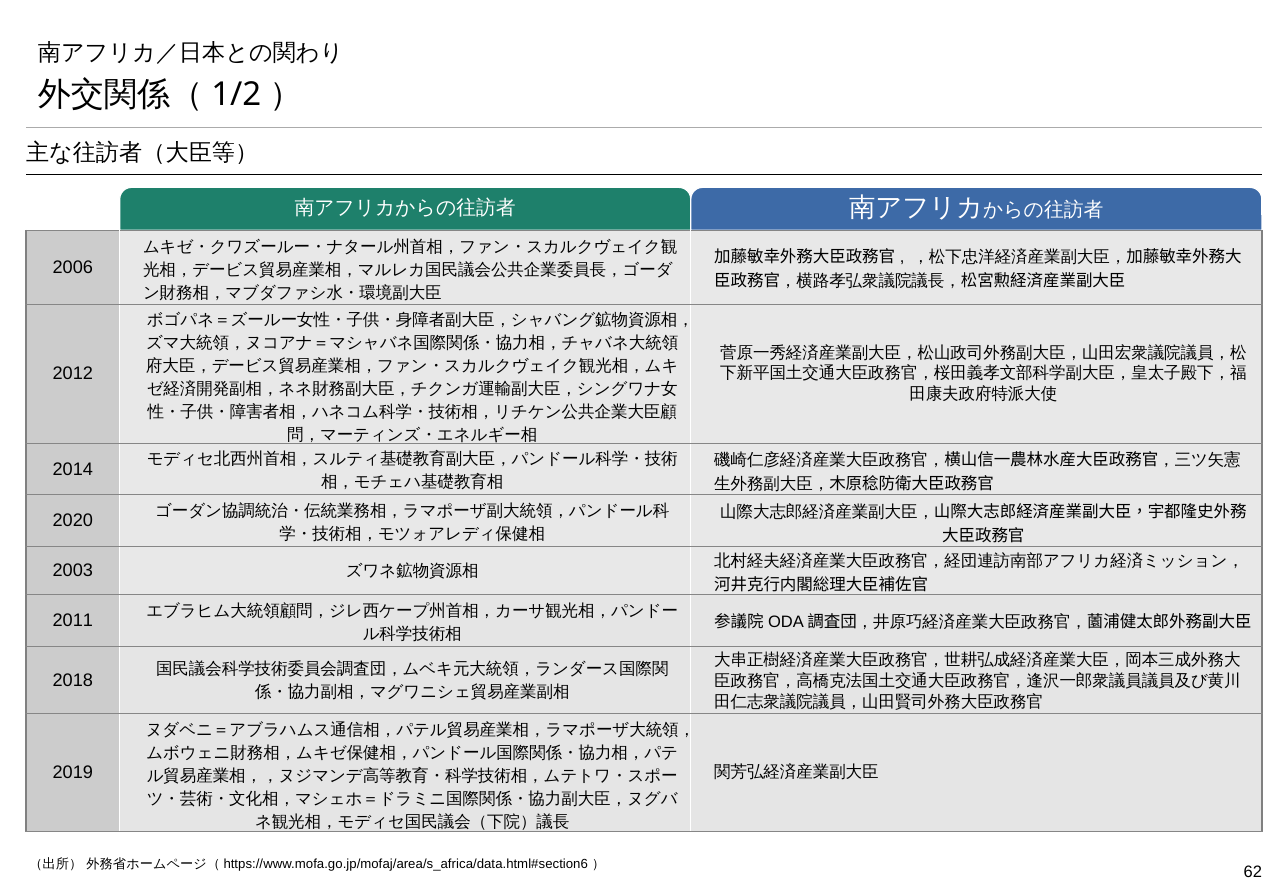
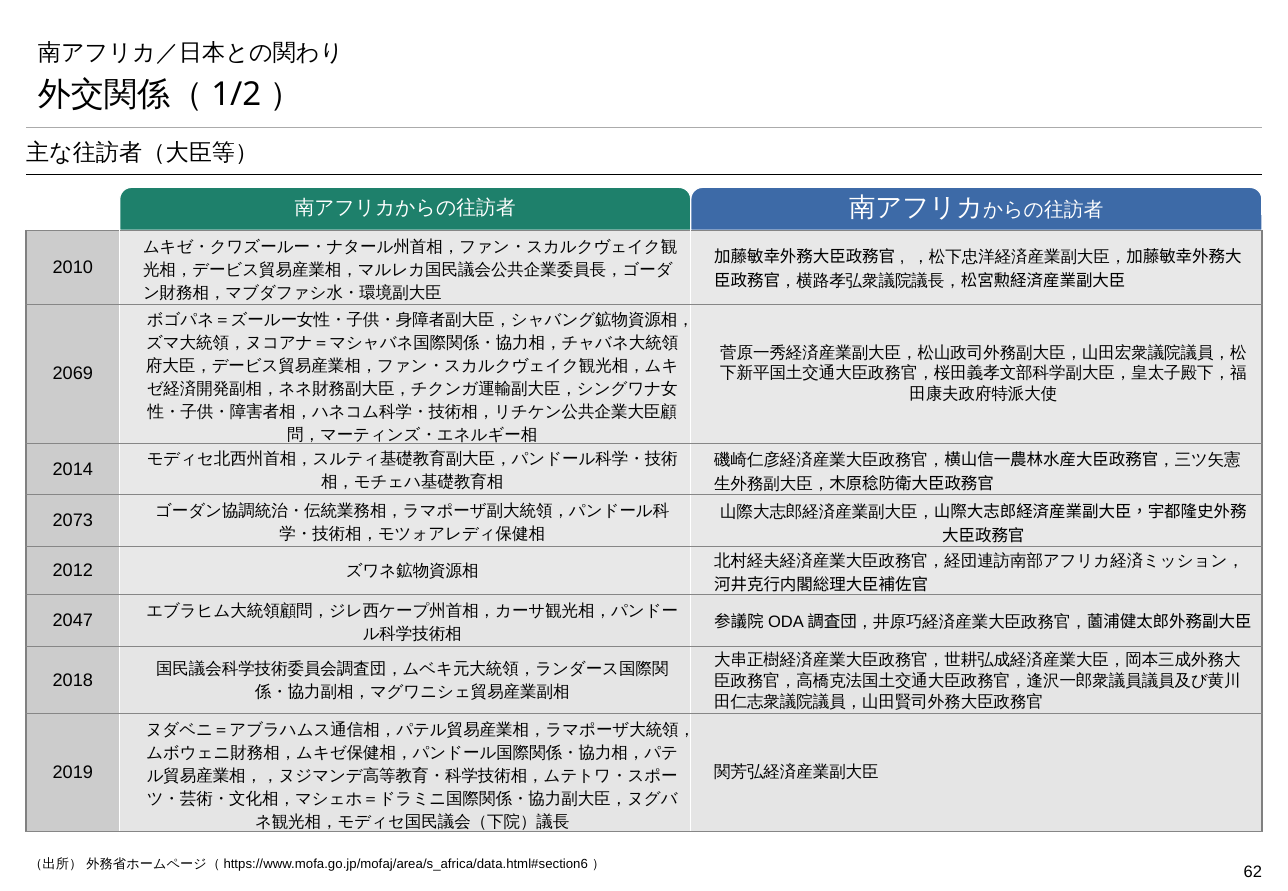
2006: 2006 -> 2010
2012: 2012 -> 2069
2020: 2020 -> 2073
2003: 2003 -> 2012
2011: 2011 -> 2047
